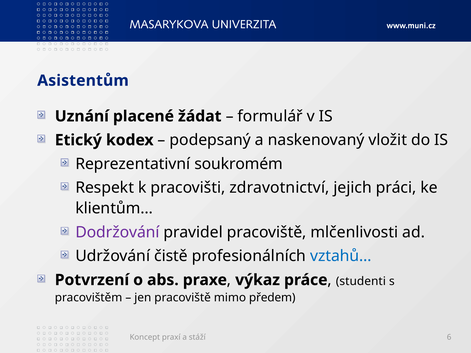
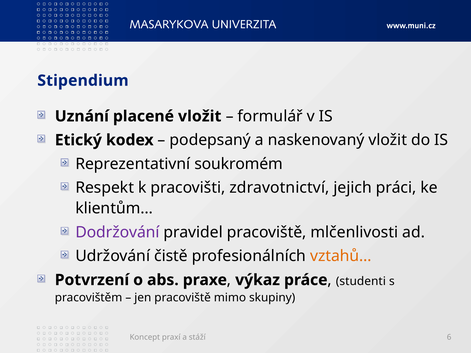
Asistentům: Asistentům -> Stipendium
placené žádat: žádat -> vložit
vztahů… colour: blue -> orange
předem: předem -> skupiny
